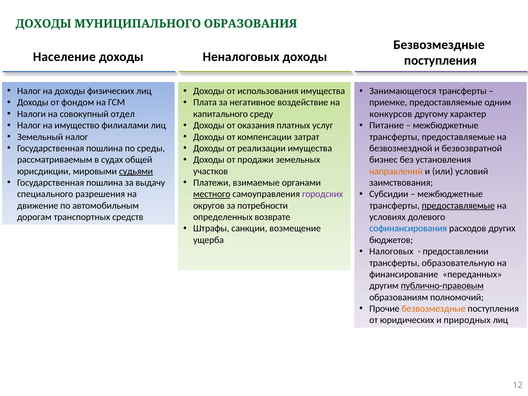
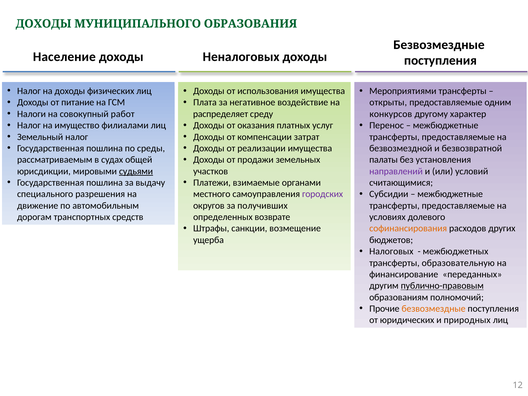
Занимающегося: Занимающегося -> Мероприятиями
фондом: фондом -> питание
приемке: приемке -> открыты
отдел: отдел -> работ
капитального: капитального -> распределяет
Питание: Питание -> Перенос
бизнес: бизнес -> палаты
направлений colour: orange -> purple
заимствования: заимствования -> считающимися
местного underline: present -> none
потребности: потребности -> получивших
предоставляемые at (458, 206) underline: present -> none
софинансирования colour: blue -> orange
предоставлении: предоставлении -> межбюджетных
